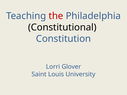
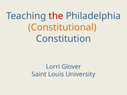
Constitutional colour: black -> orange
